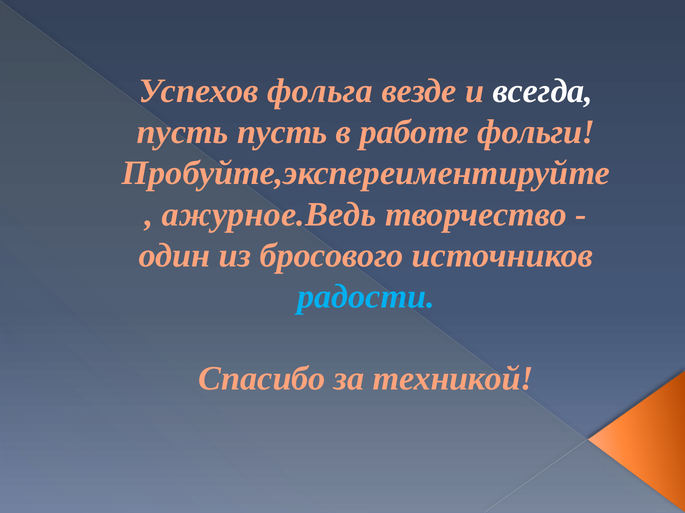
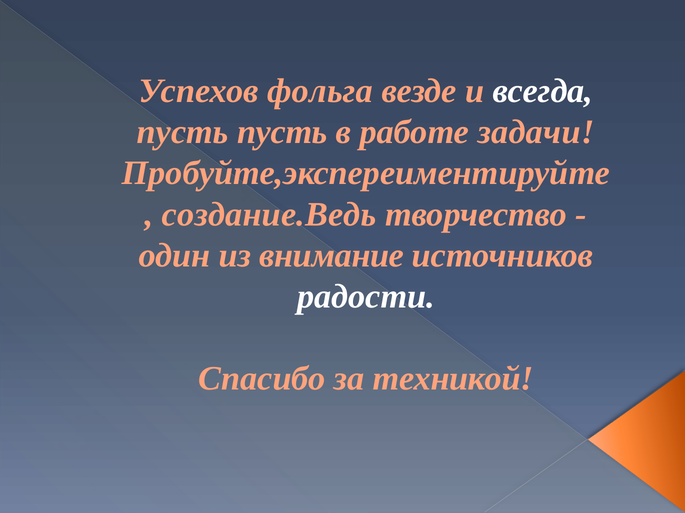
фольги: фольги -> задачи
ажурное.Ведь: ажурное.Ведь -> создание.Ведь
бросового: бросового -> внимание
радости colour: light blue -> white
